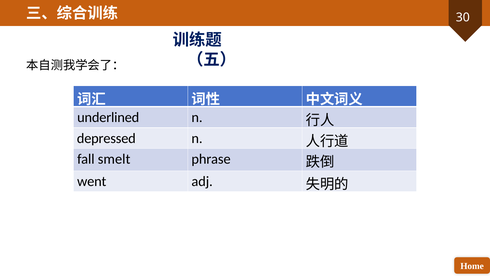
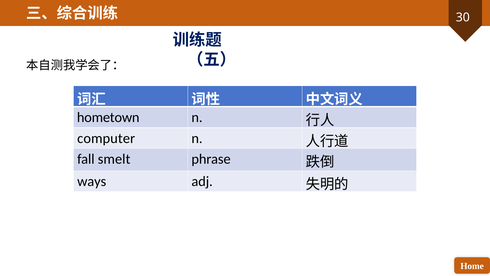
underlined: underlined -> hometown
depressed: depressed -> computer
went: went -> ways
